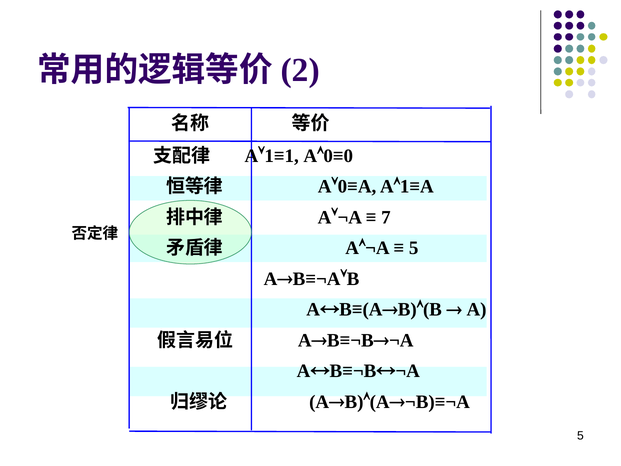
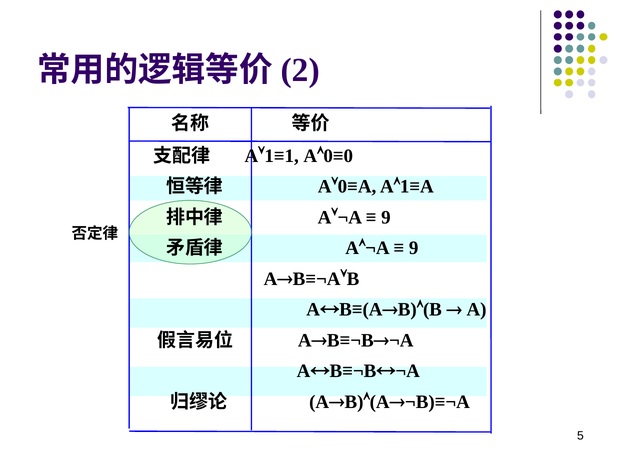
7 at (386, 217): 7 -> 9
5 at (414, 248): 5 -> 9
